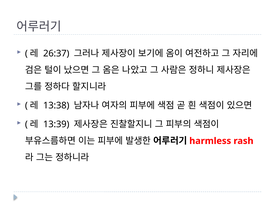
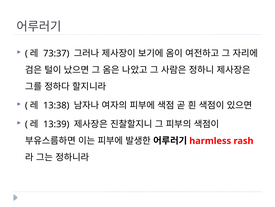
26:37: 26:37 -> 73:37
